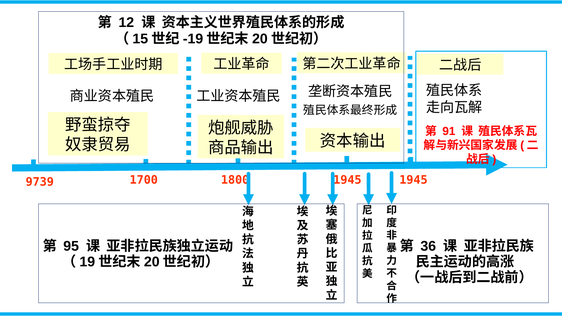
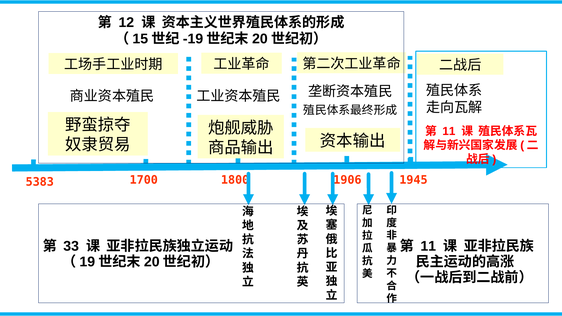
91 at (449, 131): 91 -> 11
9739: 9739 -> 5383
1945 at (347, 180): 1945 -> 1906
95: 95 -> 33
36 at (428, 246): 36 -> 11
